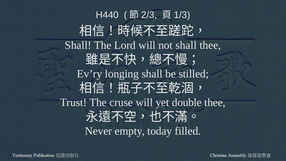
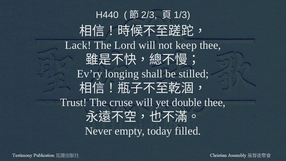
Shall at (78, 45): Shall -> Lack
not shall: shall -> keep
